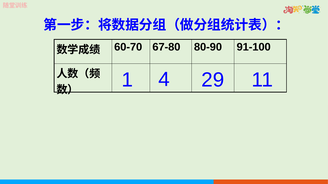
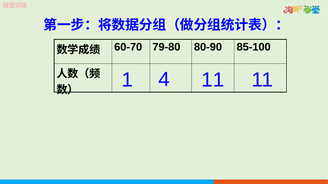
67-80: 67-80 -> 79-80
91-100: 91-100 -> 85-100
4 29: 29 -> 11
